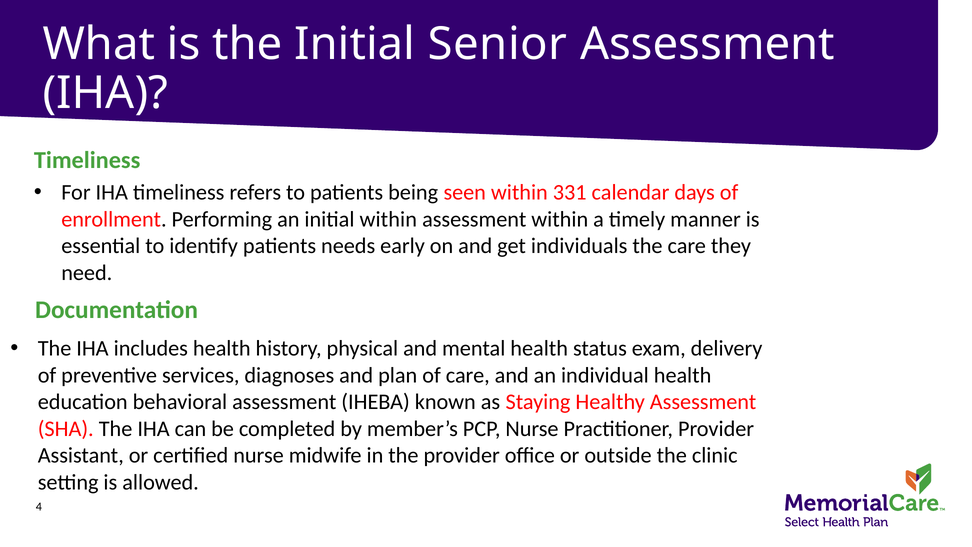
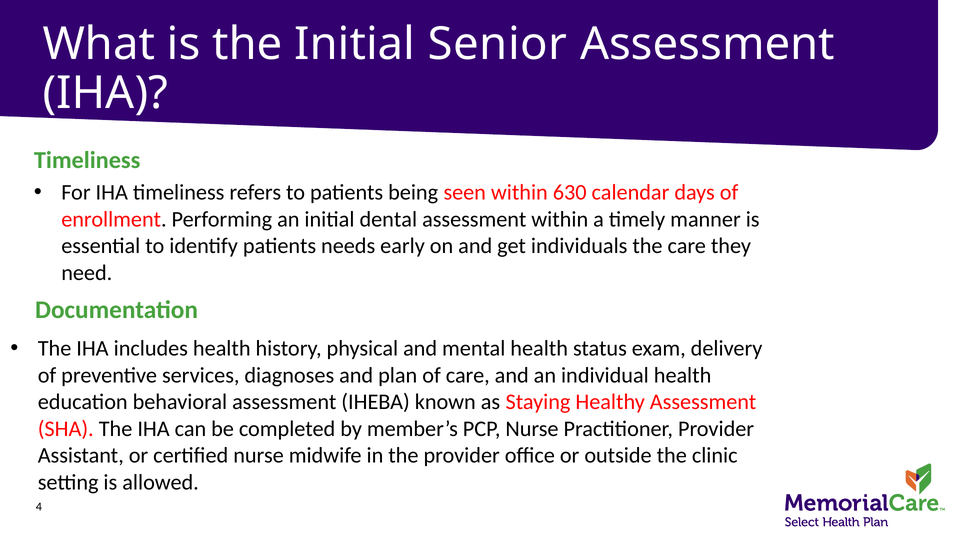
331: 331 -> 630
initial within: within -> dental
